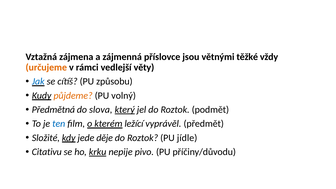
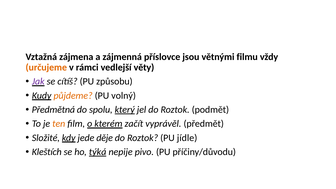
těžké: těžké -> filmu
Jak colour: blue -> purple
slova: slova -> spolu
ten colour: blue -> orange
ležící: ležící -> začít
Citativu: Citativu -> Kleštích
krku: krku -> týká
